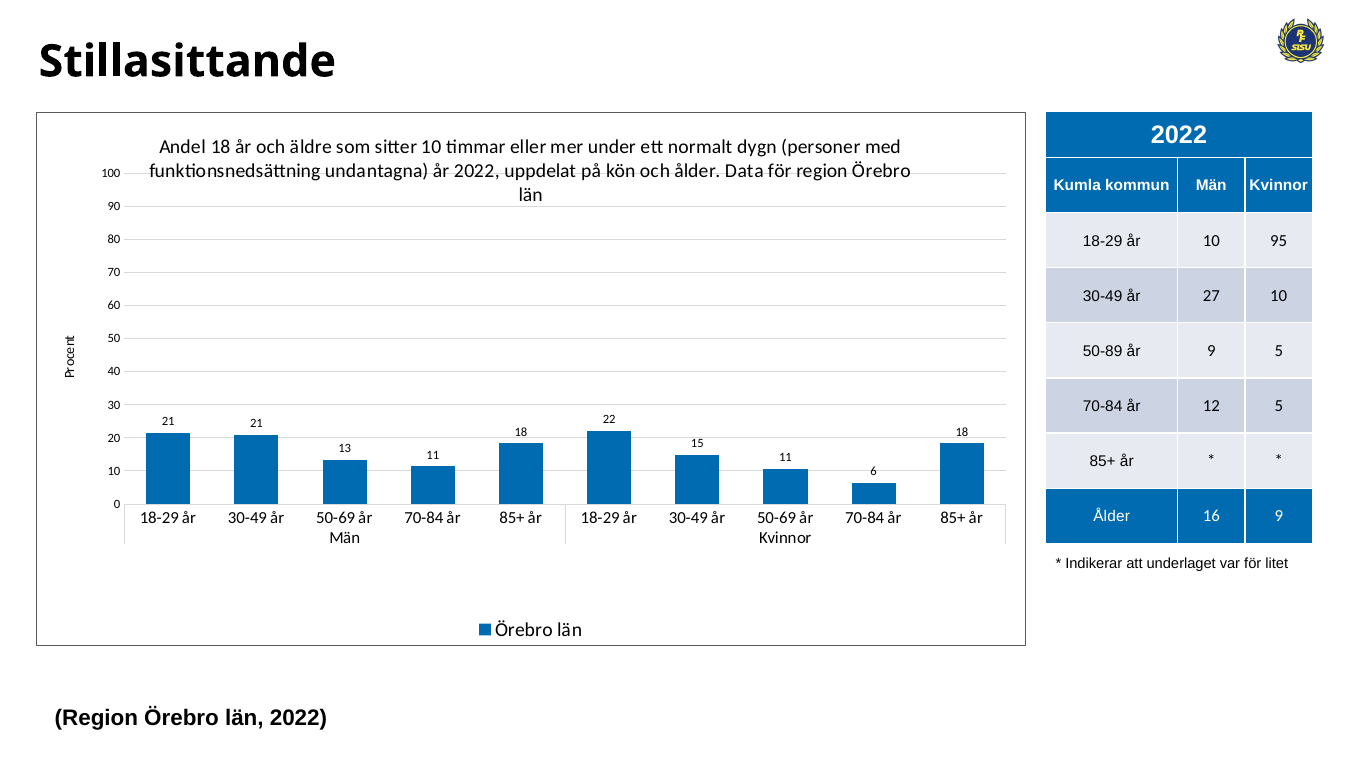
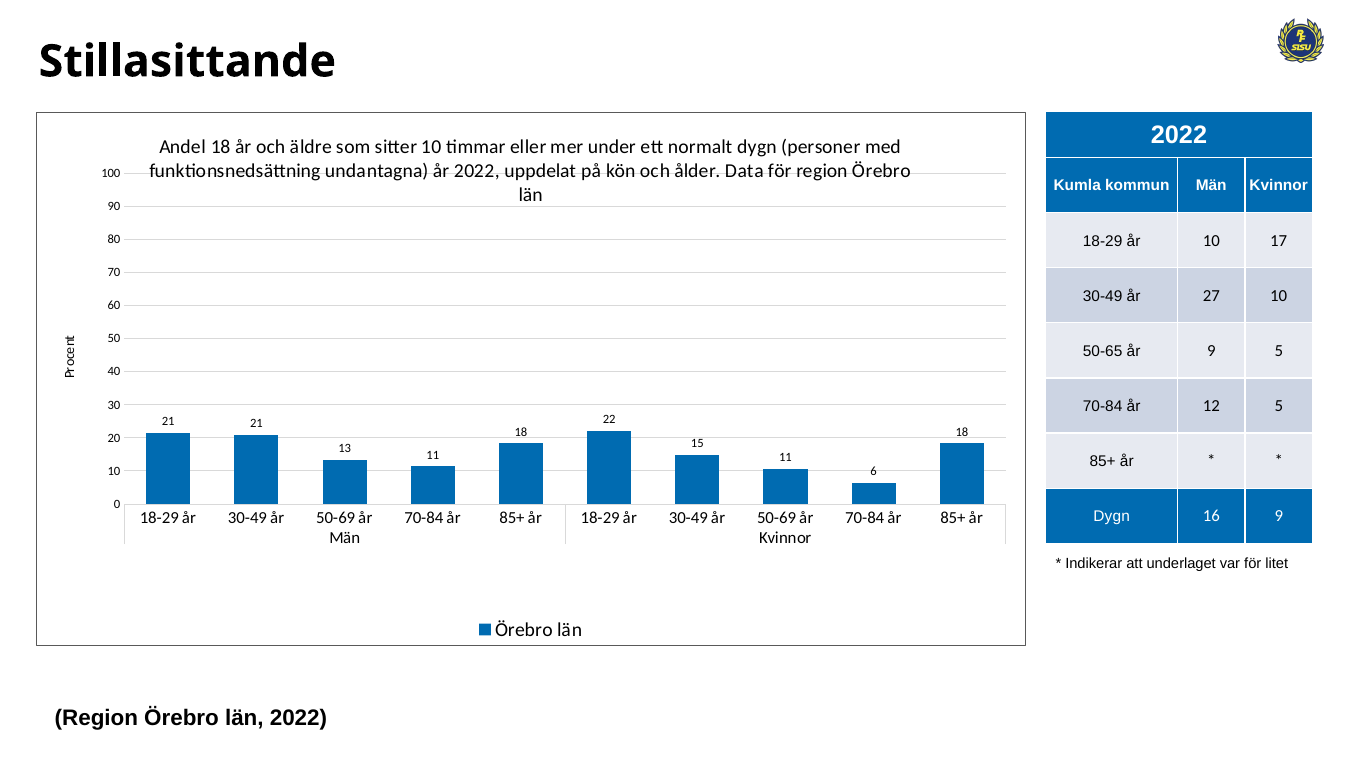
95: 95 -> 17
50-89: 50-89 -> 50-65
Ålder at (1112, 517): Ålder -> Dygn
